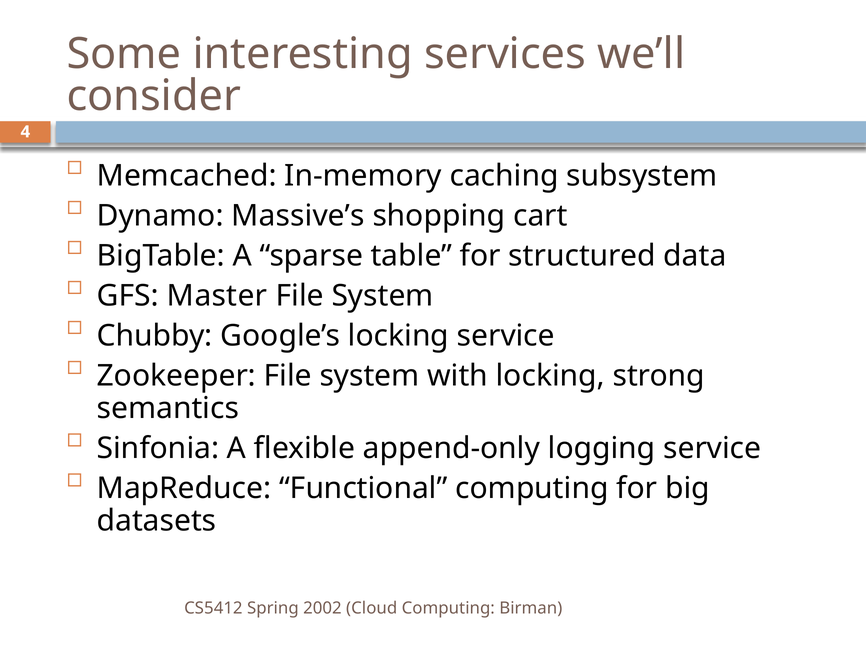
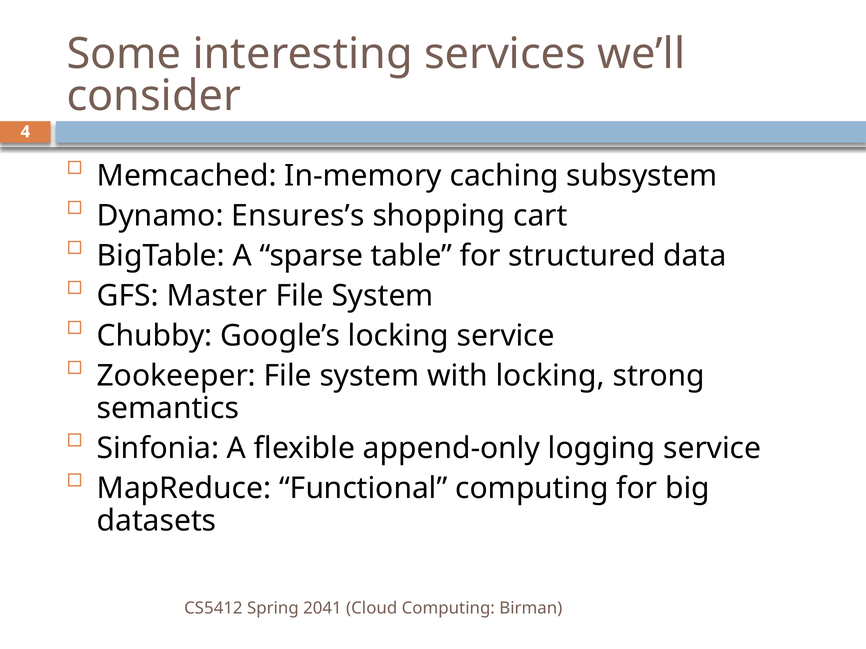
Massive’s: Massive’s -> Ensures’s
2002: 2002 -> 2041
